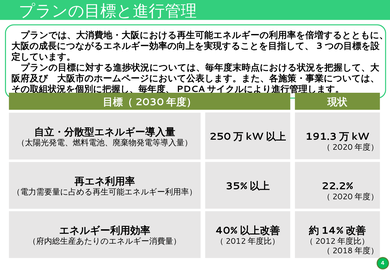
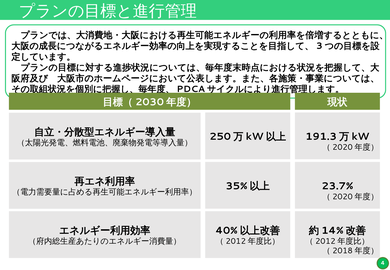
22.2%: 22.2% -> 23.7%
